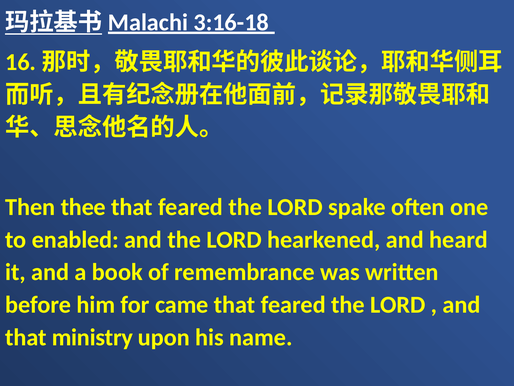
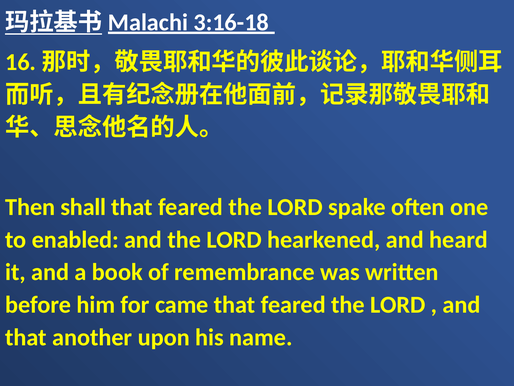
thee: thee -> shall
ministry: ministry -> another
